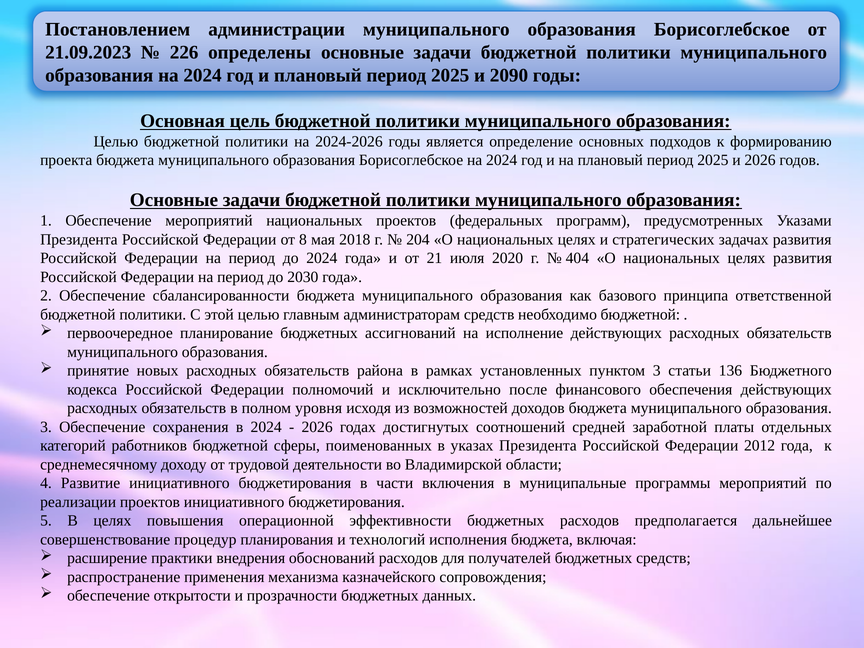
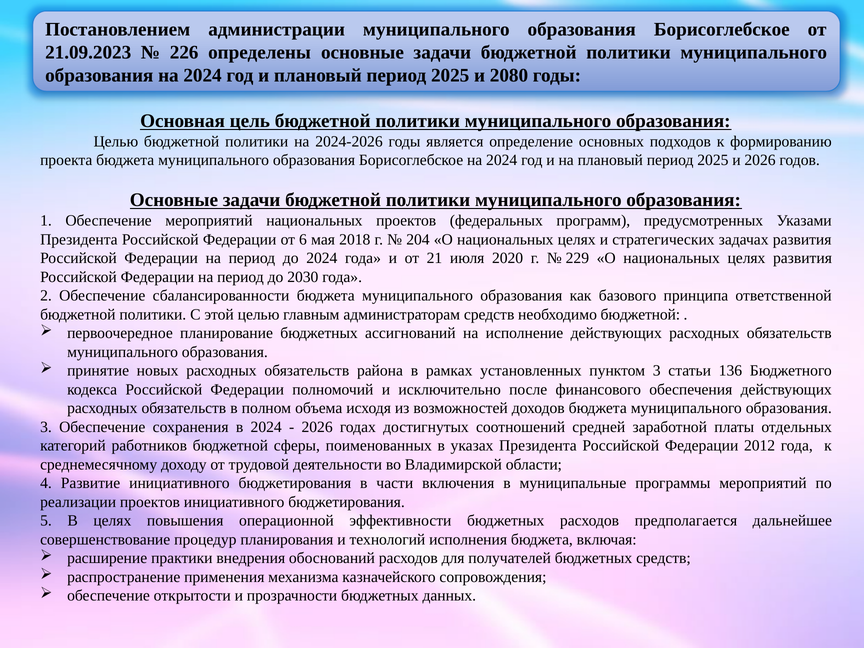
2090: 2090 -> 2080
8: 8 -> 6
404: 404 -> 229
уровня: уровня -> объема
